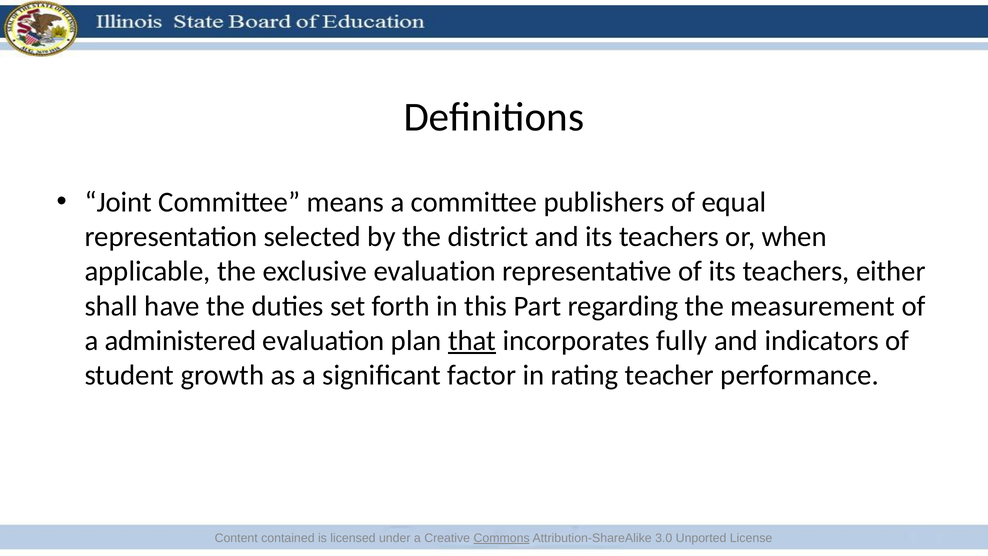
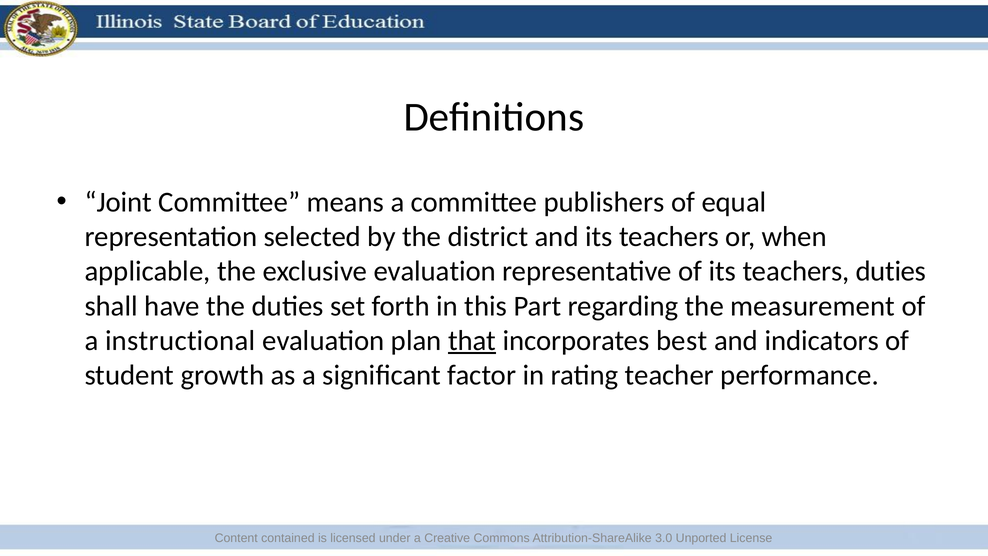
teachers either: either -> duties
administered: administered -> instructional
fully: fully -> best
Commons underline: present -> none
